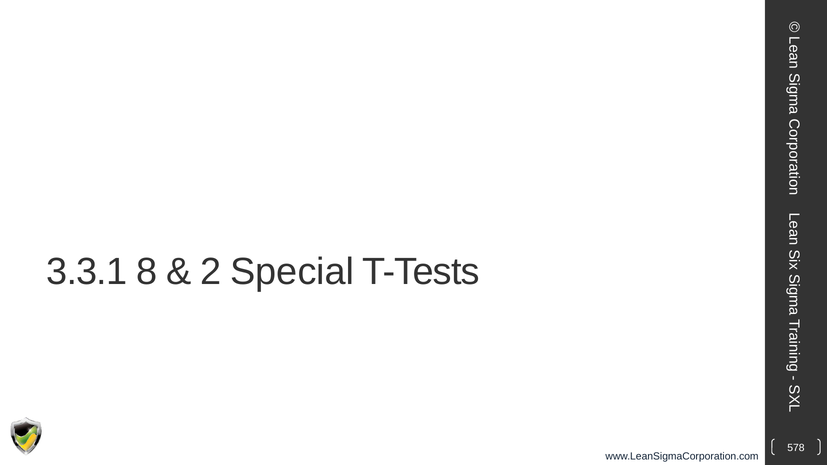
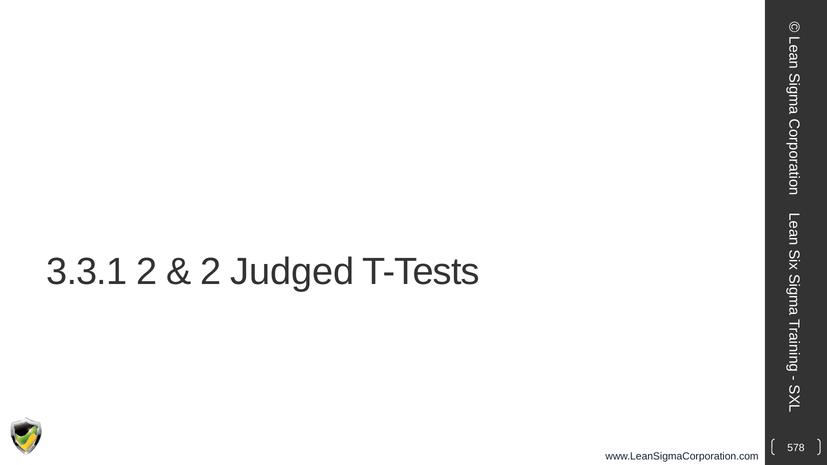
3.3.1 8: 8 -> 2
Special: Special -> Judged
